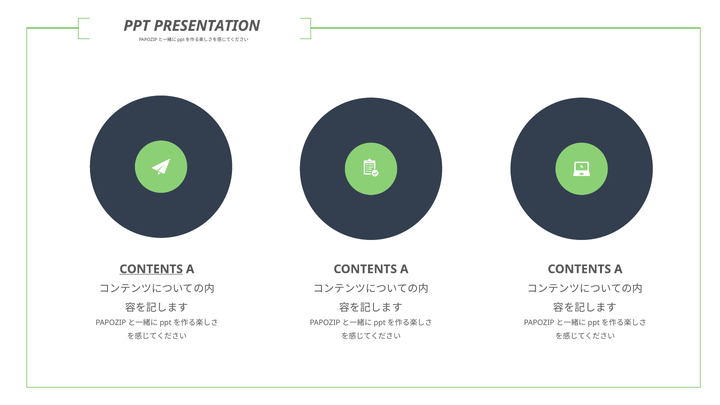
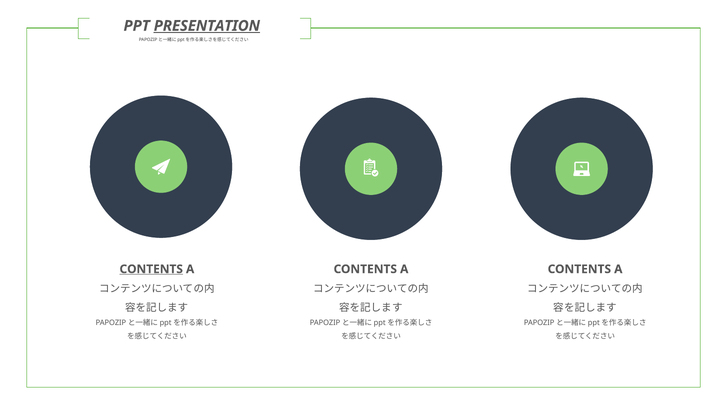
PRESENTATION underline: none -> present
